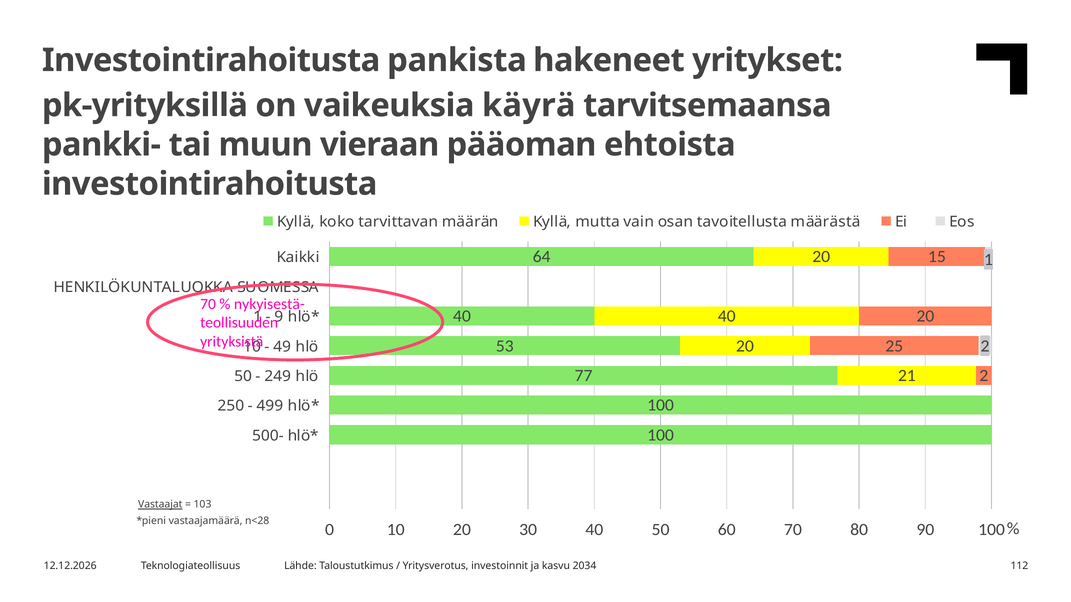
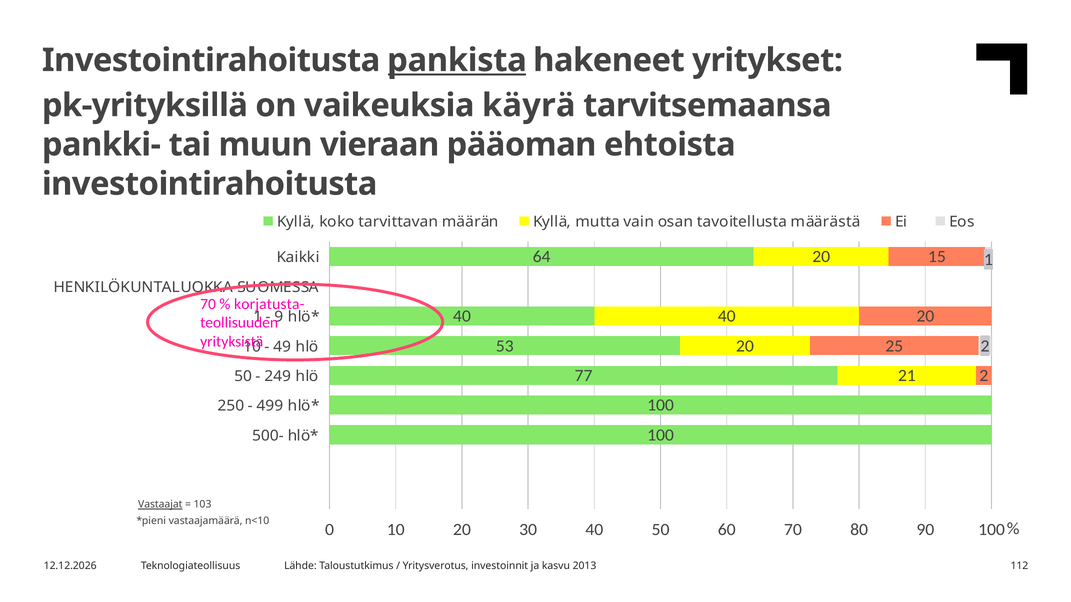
pankista underline: none -> present
nykyisestä-: nykyisestä- -> korjatusta-
n<28: n<28 -> n<10
2034: 2034 -> 2013
